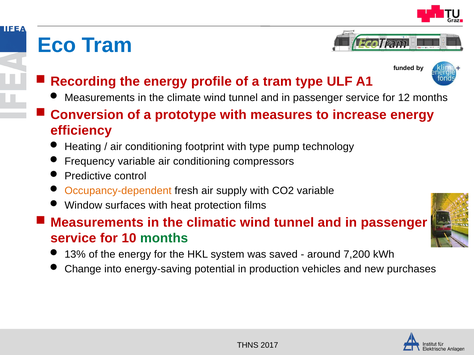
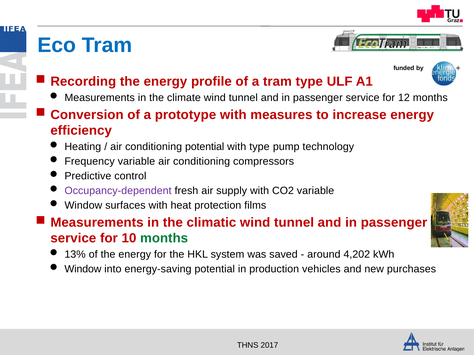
conditioning footprint: footprint -> potential
Occupancy-dependent colour: orange -> purple
7,200: 7,200 -> 4,202
Change at (83, 270): Change -> Window
